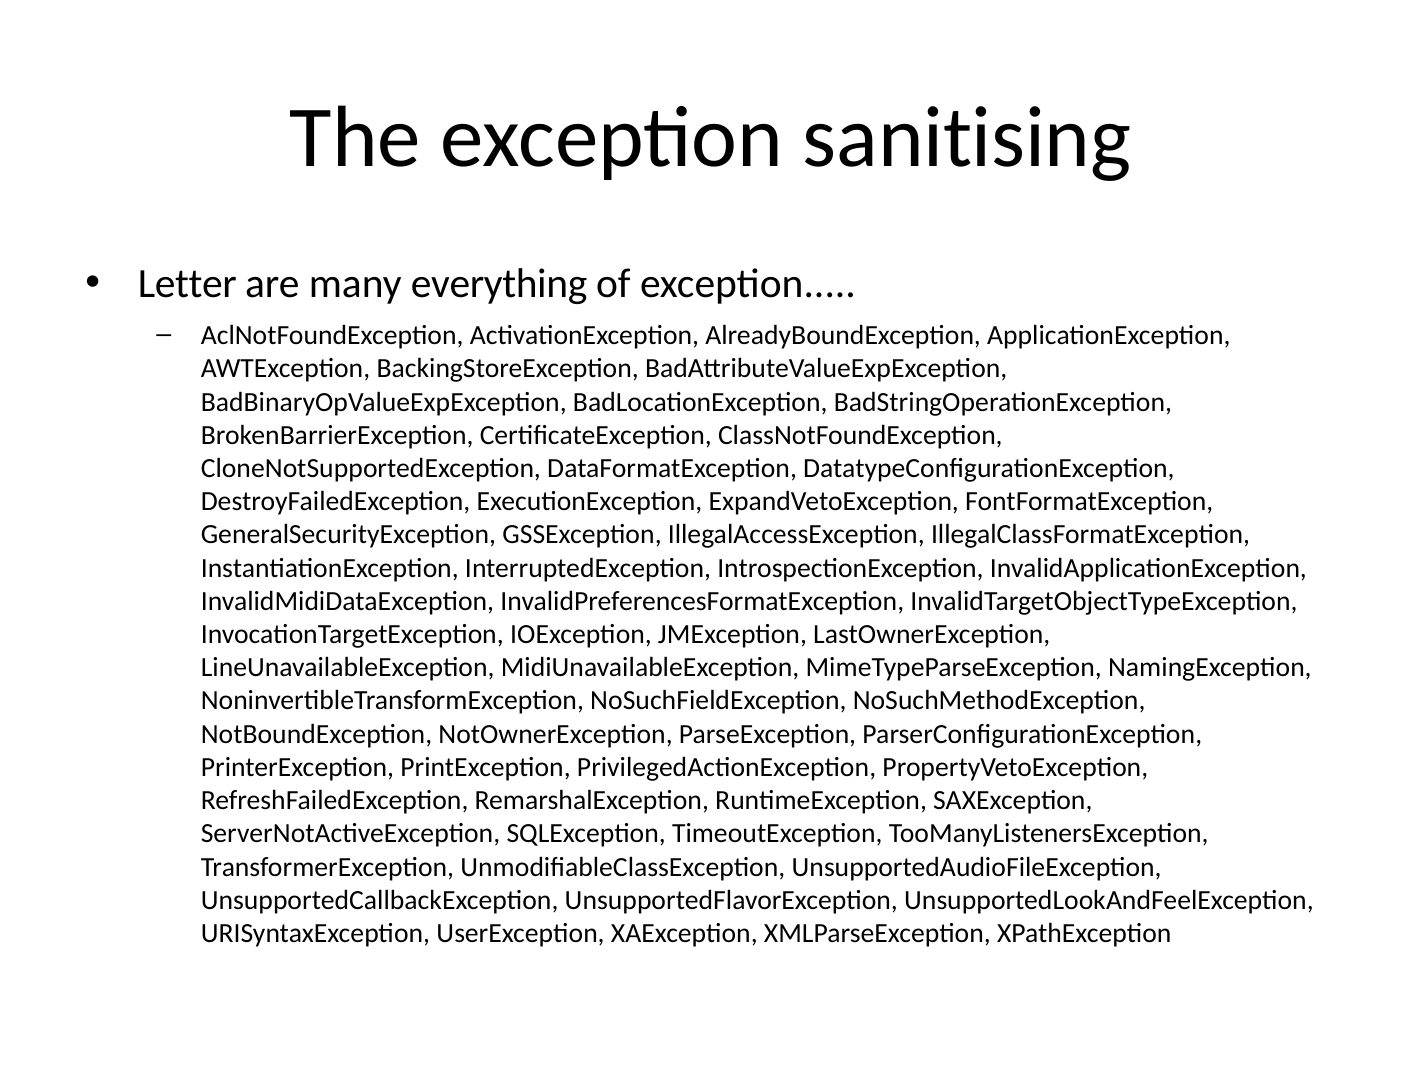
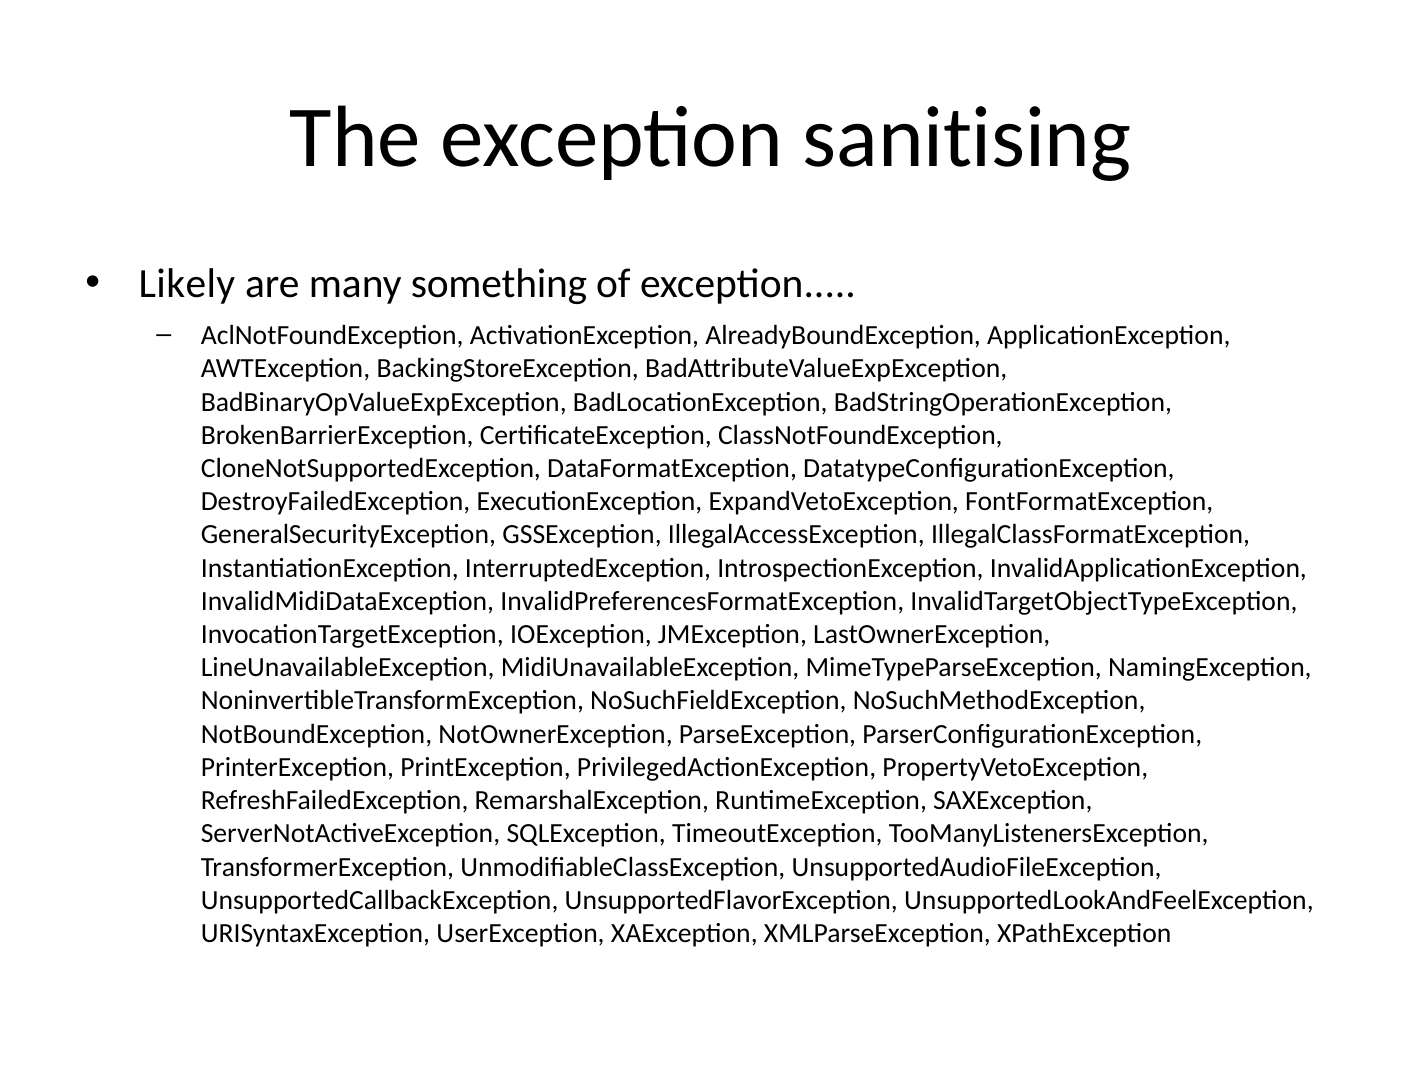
Letter: Letter -> Likely
everything: everything -> something
